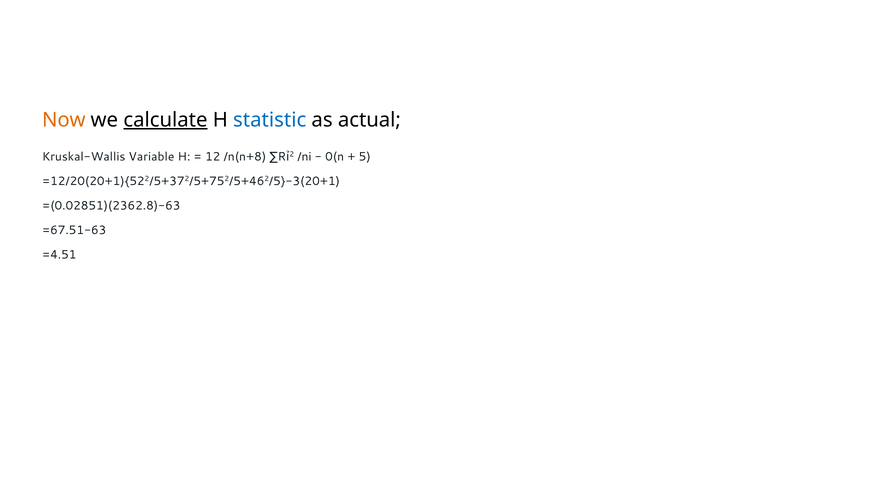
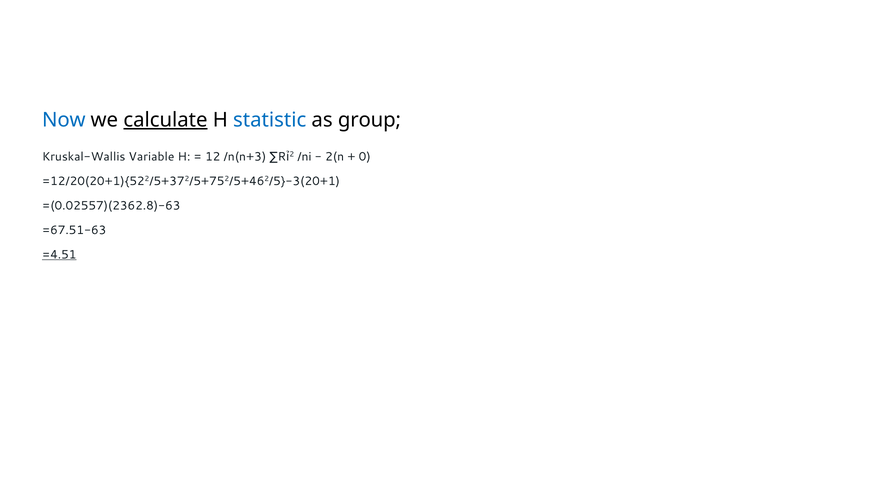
Now colour: orange -> blue
actual: actual -> group
0(n: 0(n -> 2(n
5: 5 -> 0
/n(n+8: /n(n+8 -> /n(n+3
=(0.02851)(2362.8)-63: =(0.02851)(2362.8)-63 -> =(0.02557)(2362.8)-63
=4.51 underline: none -> present
